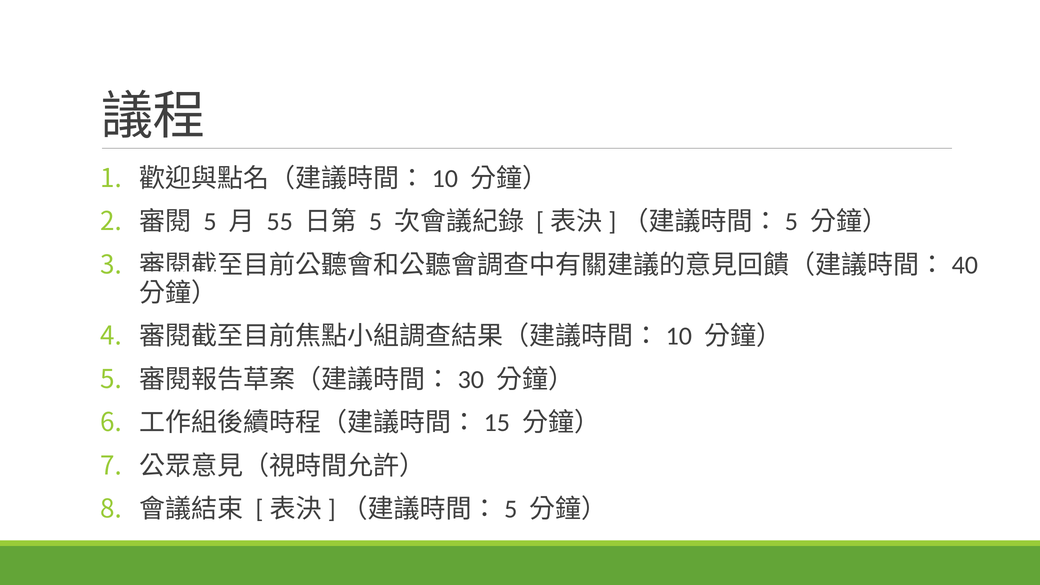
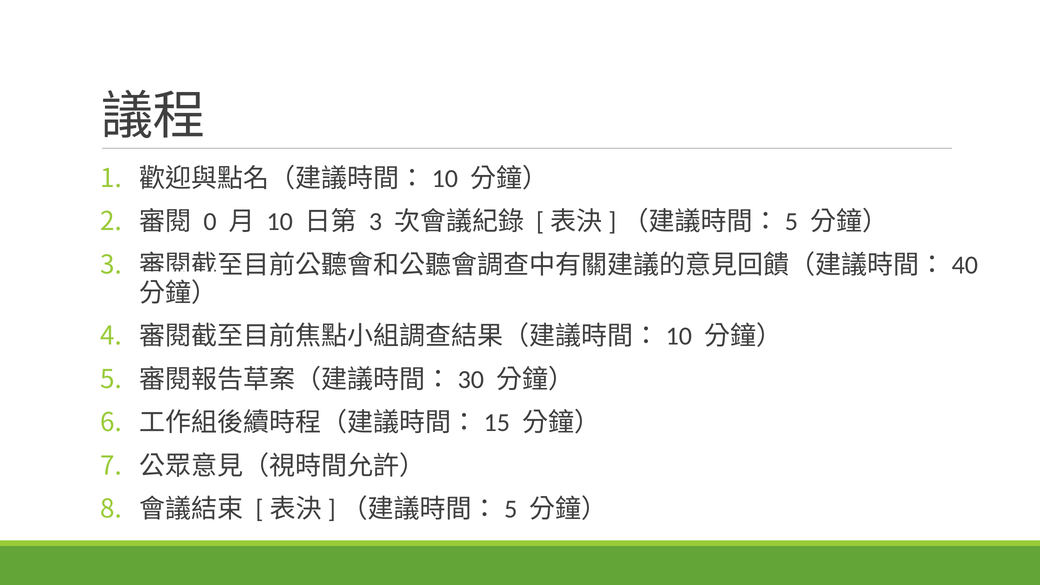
5 at (210, 222): 5 -> 0
55: 55 -> 10
5 at (375, 222): 5 -> 3
